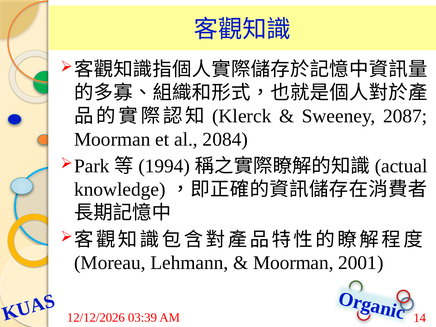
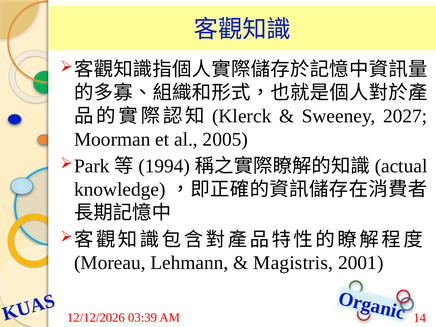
2087: 2087 -> 2027
2084: 2084 -> 2005
Moorman at (293, 263): Moorman -> Magistris
